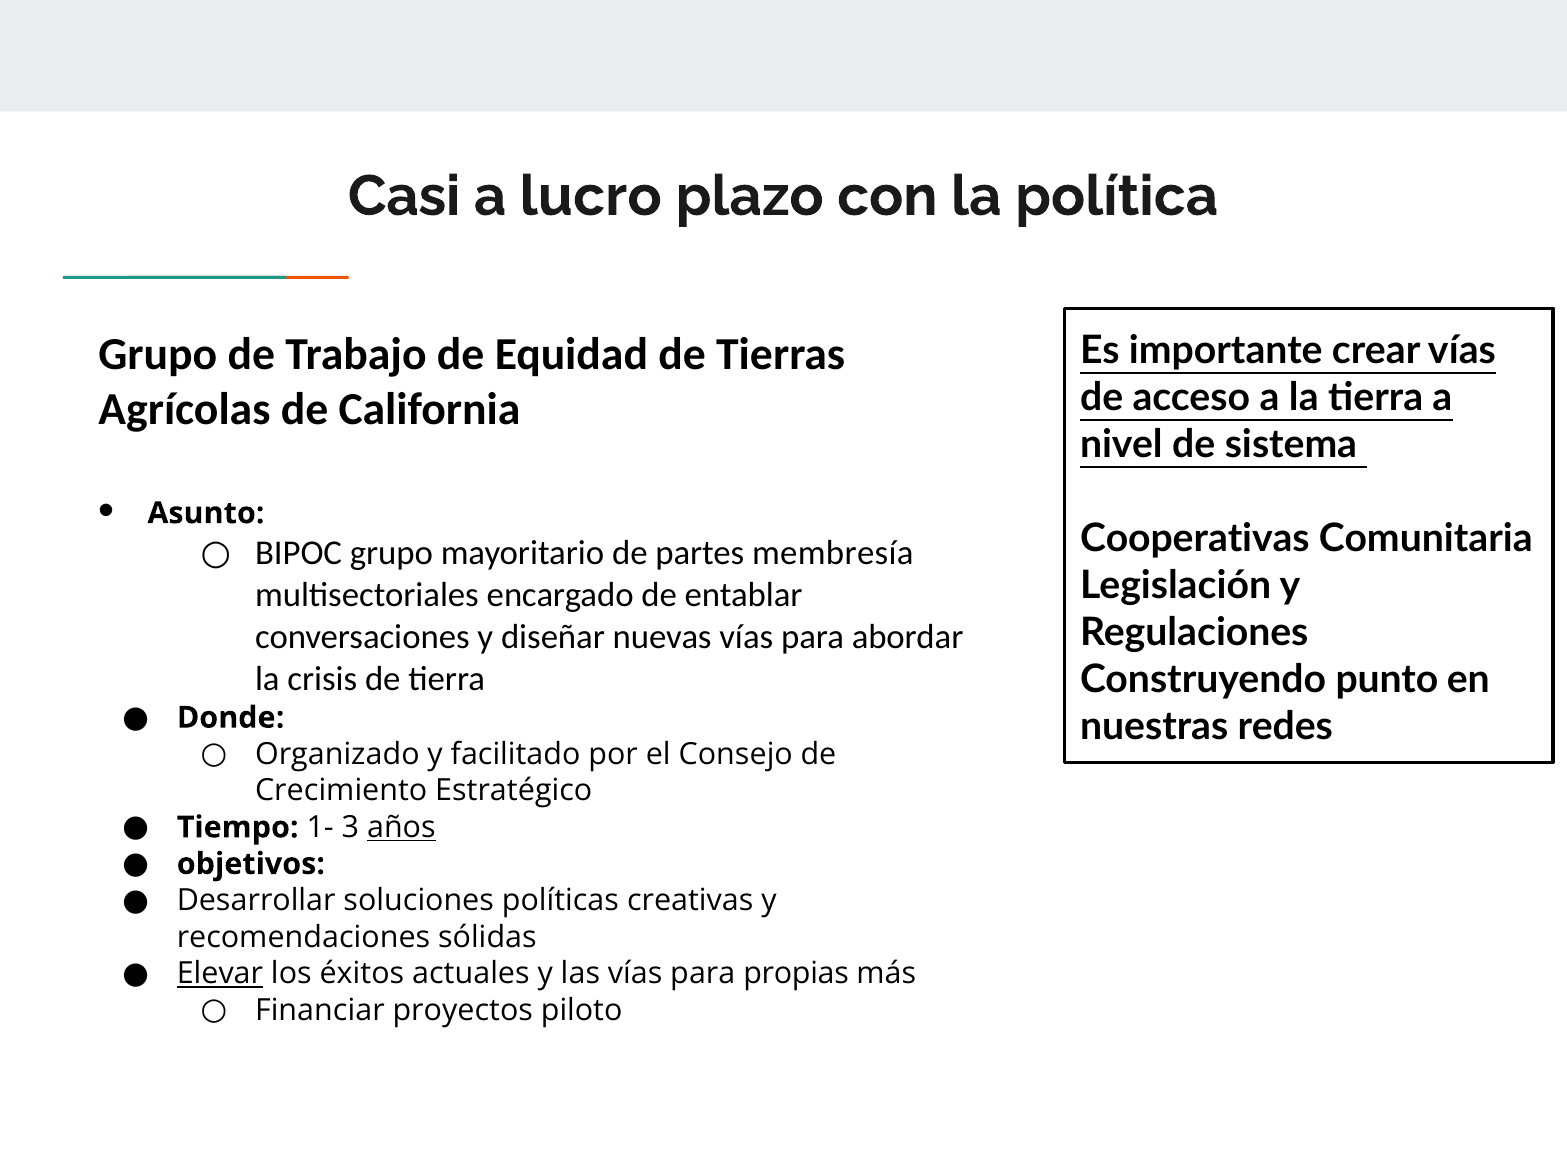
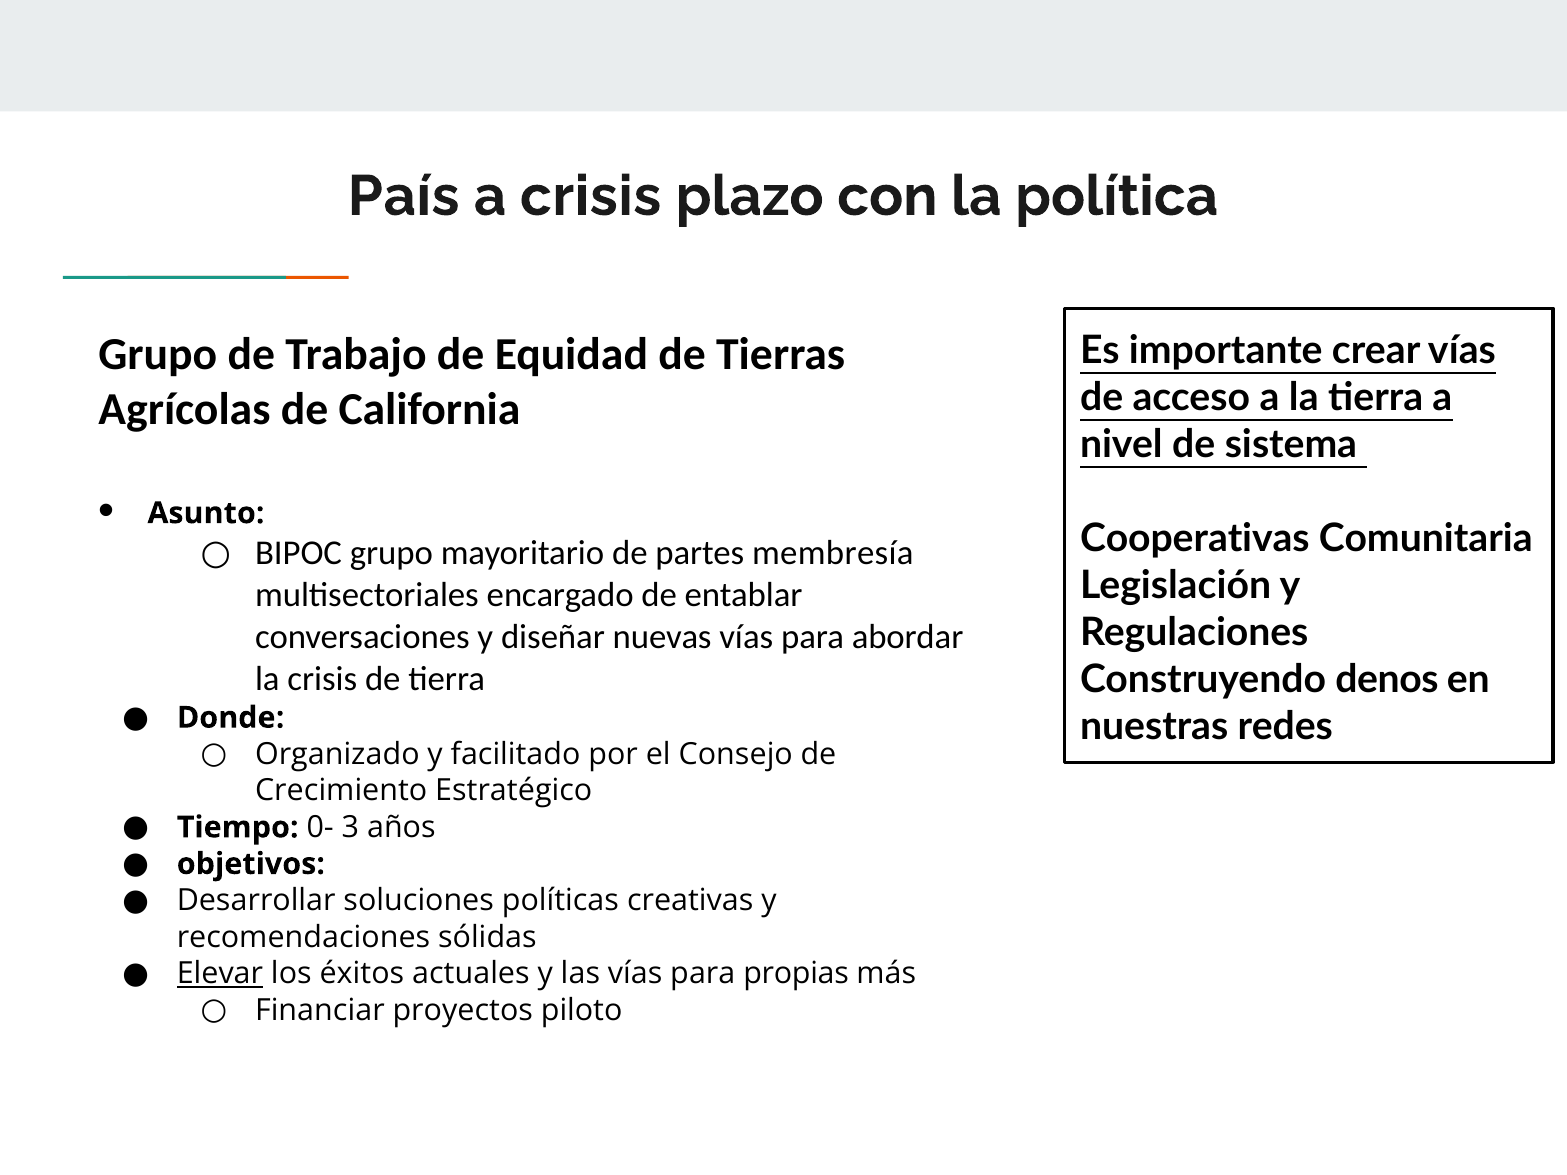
Casi: Casi -> País
a lucro: lucro -> crisis
punto: punto -> denos
1-: 1- -> 0-
años underline: present -> none
